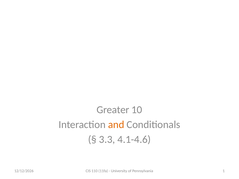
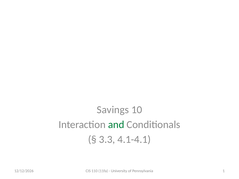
Greater: Greater -> Savings
and colour: orange -> green
4.1-4.6: 4.1-4.6 -> 4.1-4.1
